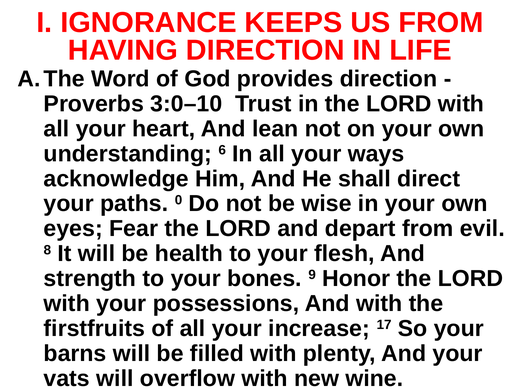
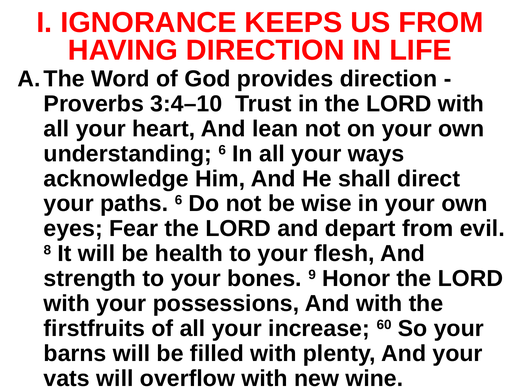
3:0–10: 3:0–10 -> 3:4–10
paths 0: 0 -> 6
17: 17 -> 60
